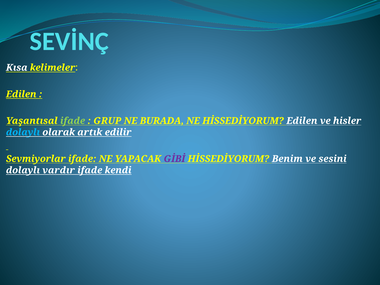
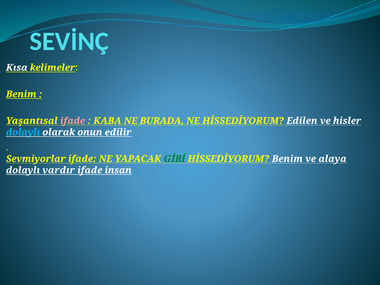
Edilen at (21, 94): Edilen -> Benim
ifade at (73, 121) colour: light green -> pink
GRUP: GRUP -> KABA
artık: artık -> onun
GİBİ colour: purple -> green
sesini: sesini -> alaya
kendi: kendi -> insan
